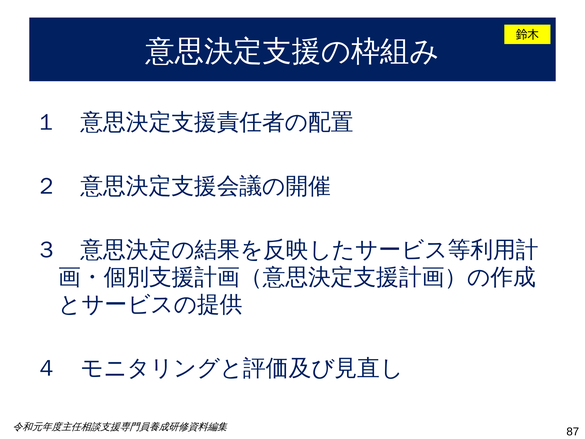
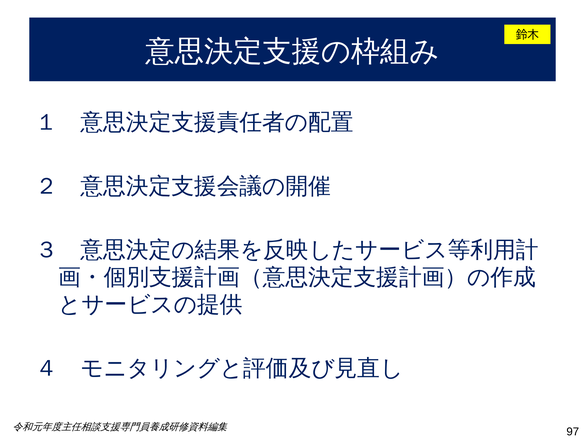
87: 87 -> 97
